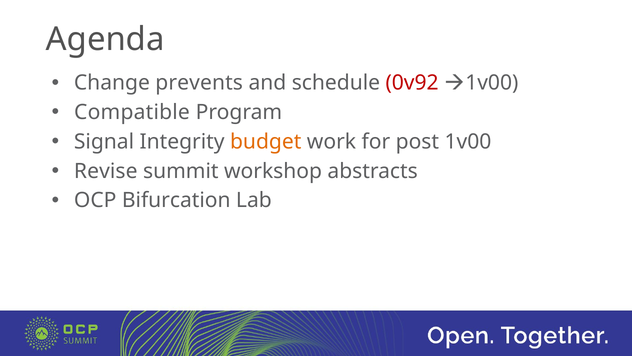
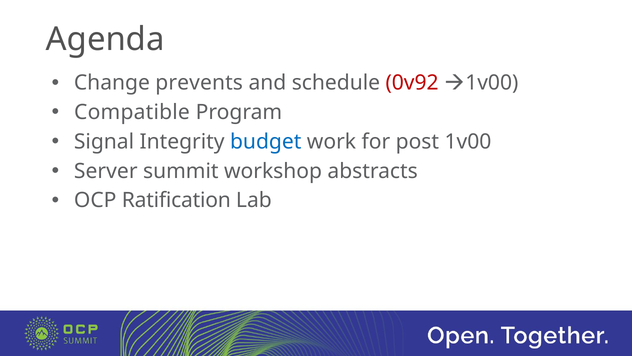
budget colour: orange -> blue
Revise: Revise -> Server
Bifurcation: Bifurcation -> Ratification
